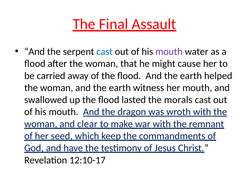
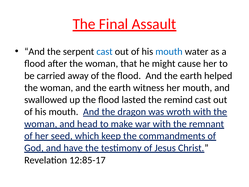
mouth at (169, 52) colour: purple -> blue
morals: morals -> remind
clear: clear -> head
12:10-17: 12:10-17 -> 12:85-17
